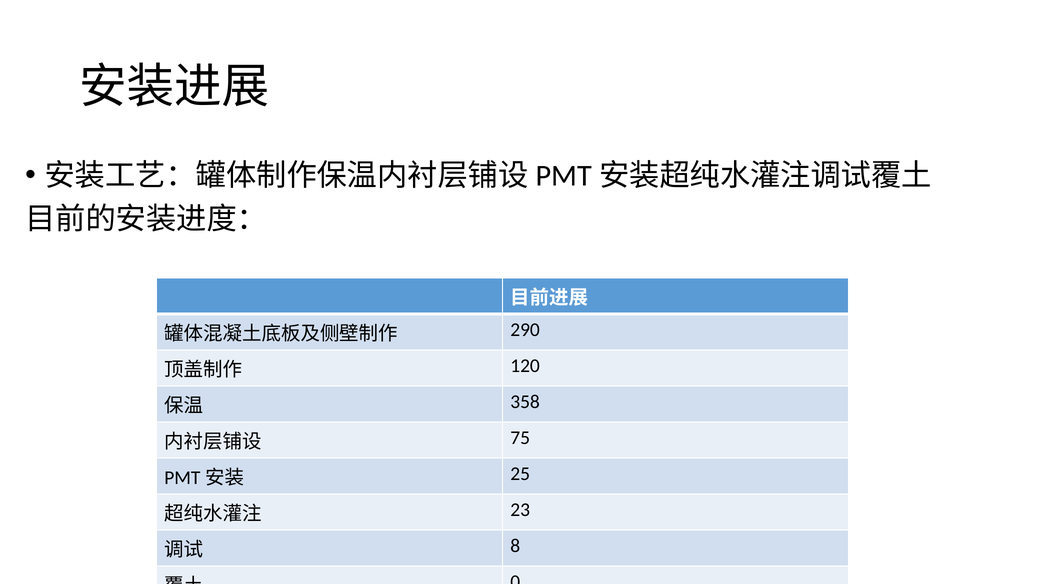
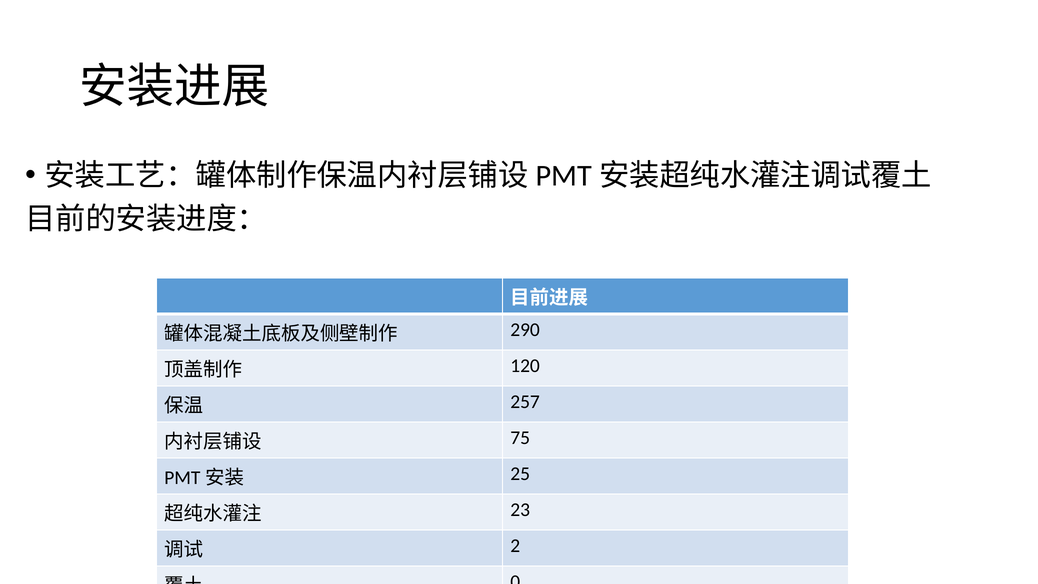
358: 358 -> 257
8: 8 -> 2
